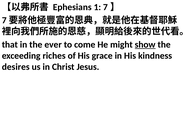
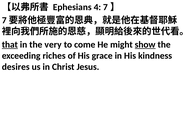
1: 1 -> 4
that underline: none -> present
ever: ever -> very
